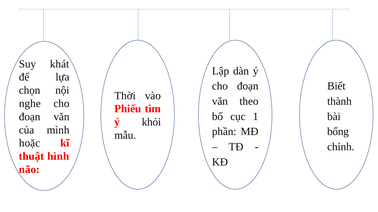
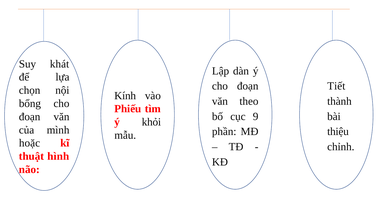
Biết: Biết -> Tiết
Thời: Thời -> Kính
nghe: nghe -> bổng
1: 1 -> 9
bổng: bổng -> thiệu
